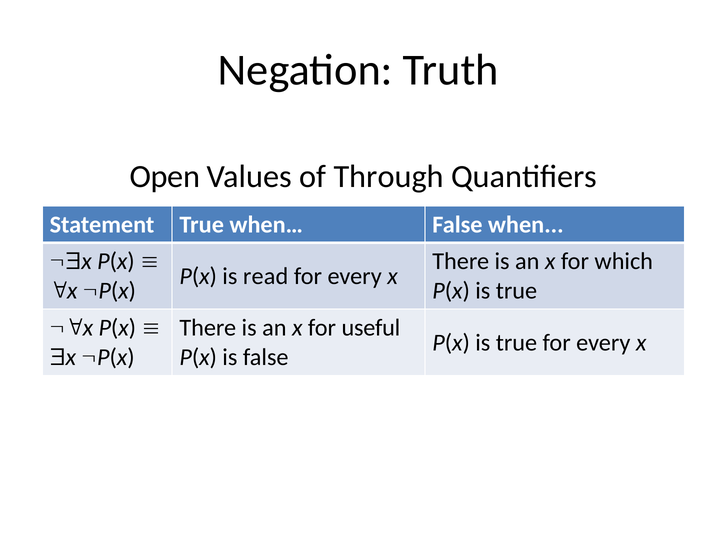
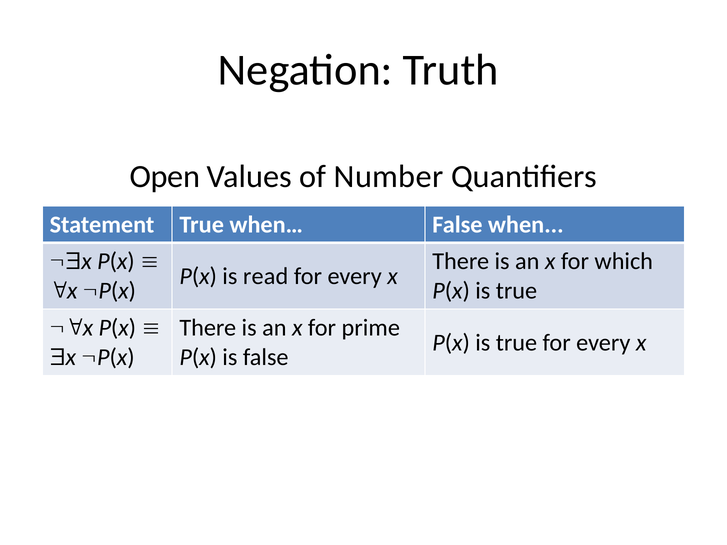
Through: Through -> Number
useful: useful -> prime
